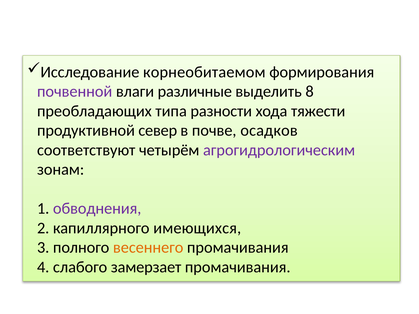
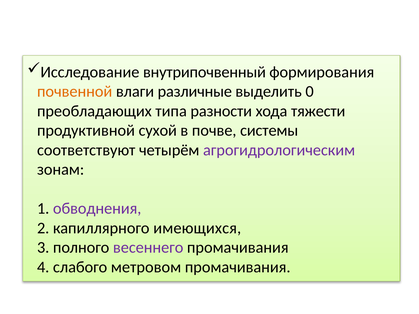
корнеобитаемом: корнеобитаемом -> внутрипочвенный
почвенной colour: purple -> orange
8: 8 -> 0
север: север -> сухой
осадков: осадков -> системы
весеннего colour: orange -> purple
замерзает: замерзает -> метровом
